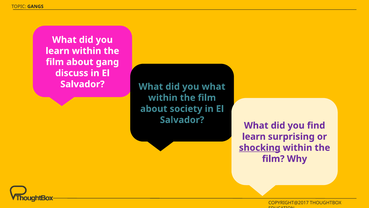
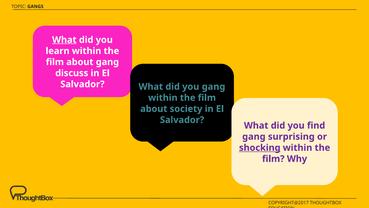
What at (64, 40) underline: none -> present
you what: what -> gang
learn at (254, 136): learn -> gang
